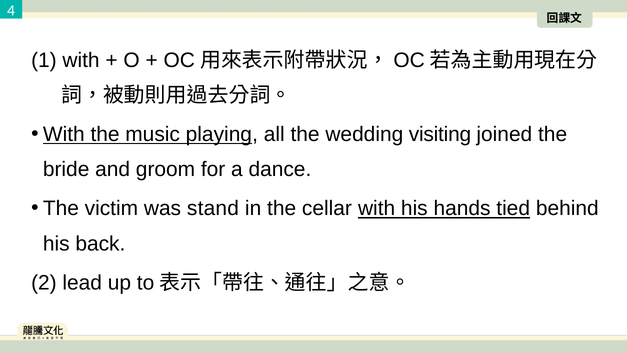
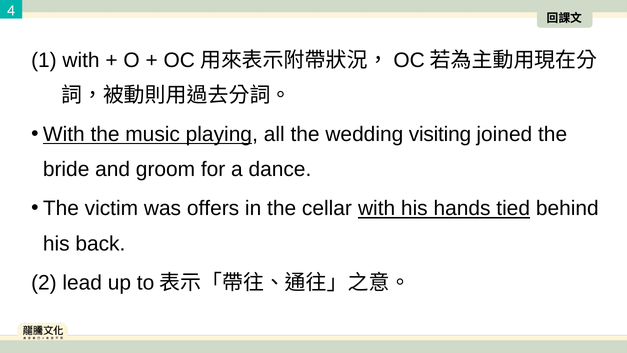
stand: stand -> offers
